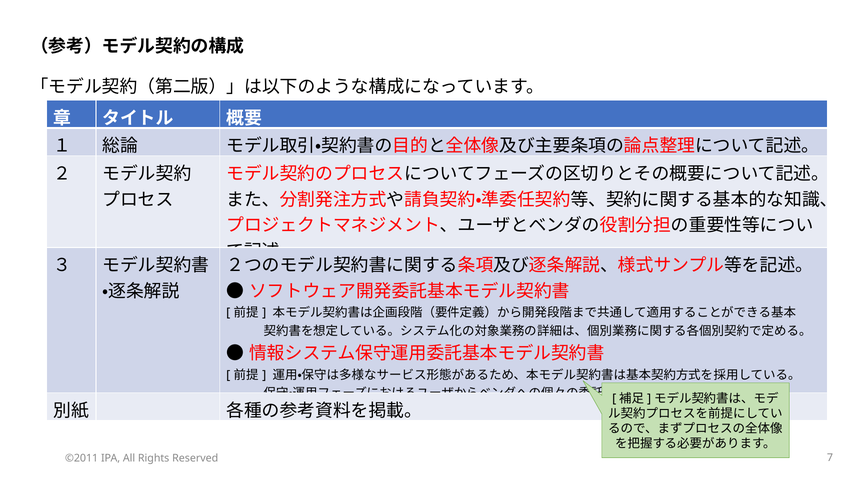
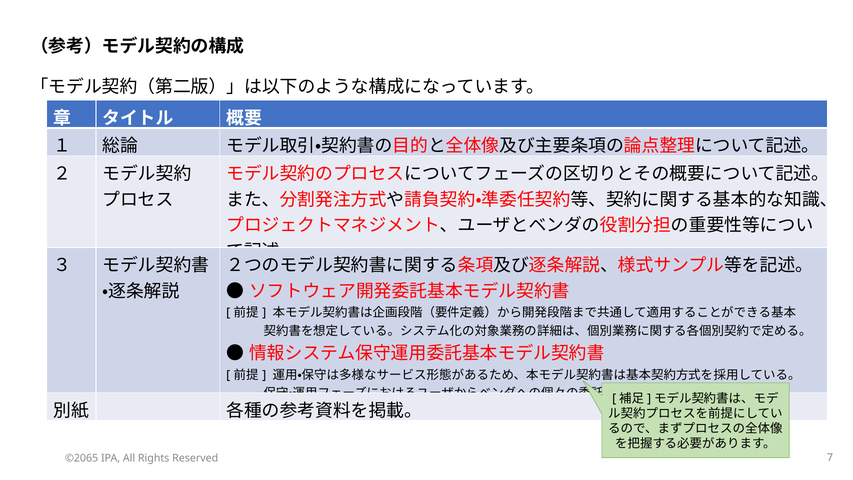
©2011: ©2011 -> ©2065
